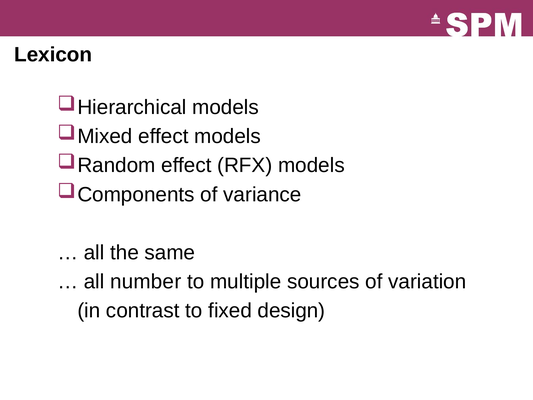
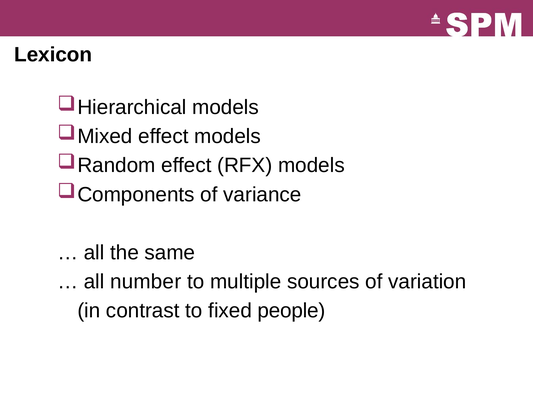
design: design -> people
